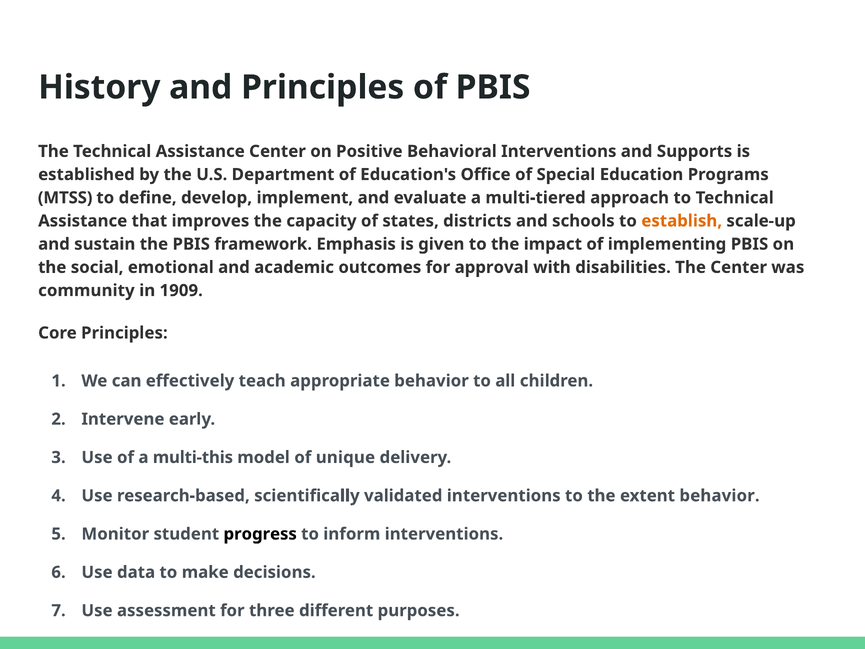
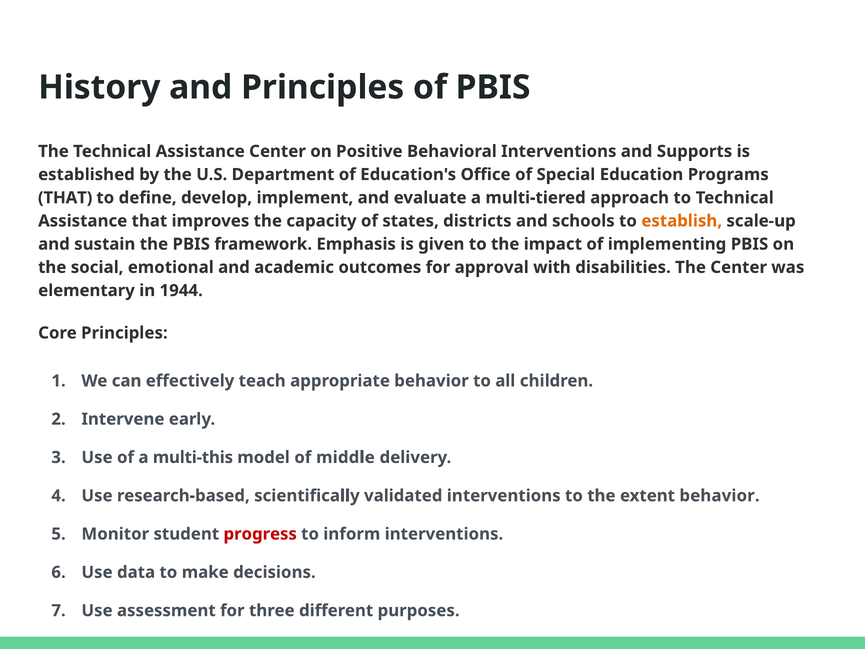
MTSS at (65, 198): MTSS -> THAT
community: community -> elementary
1909: 1909 -> 1944
unique: unique -> middle
progress colour: black -> red
